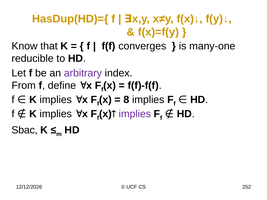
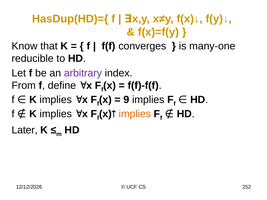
8: 8 -> 9
implies at (135, 114) colour: purple -> orange
Sbac: Sbac -> Later
